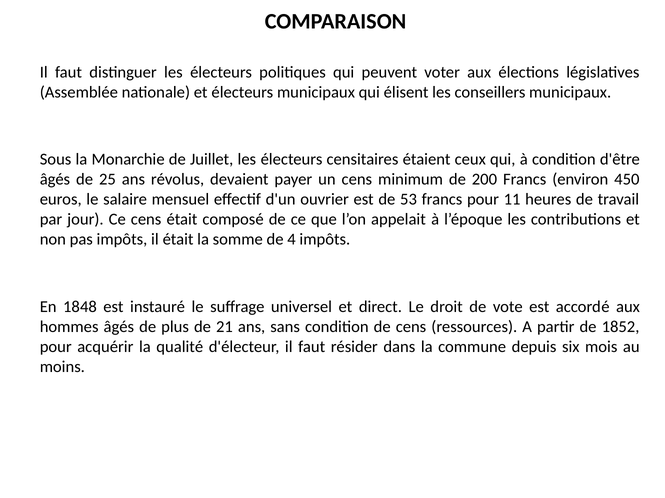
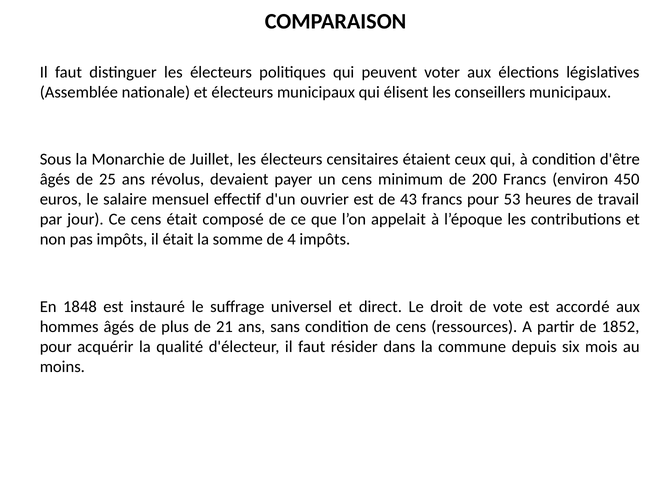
53: 53 -> 43
11: 11 -> 53
